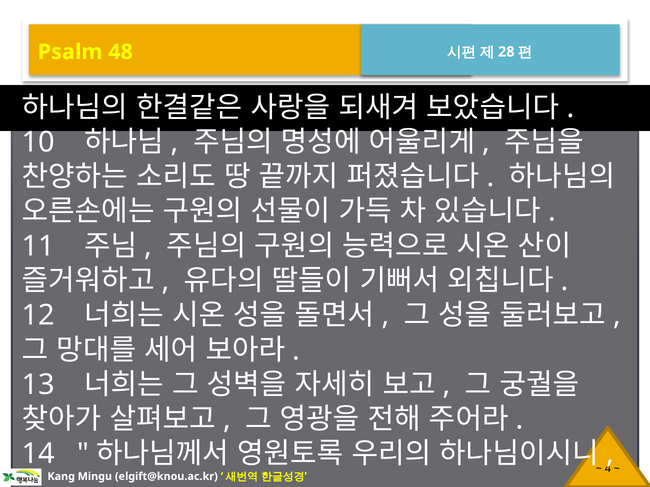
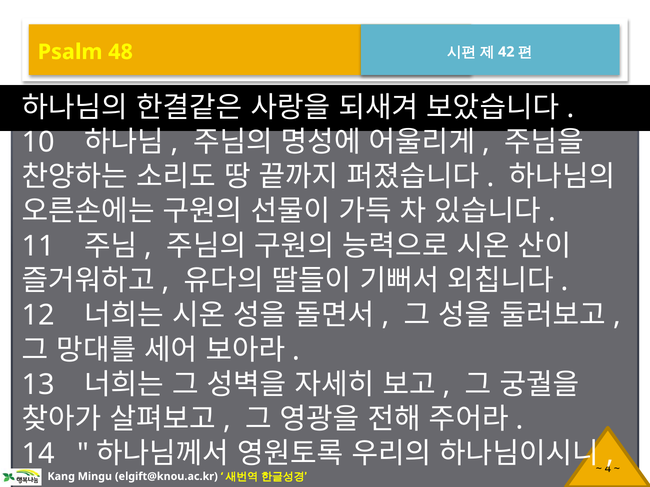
28: 28 -> 42
